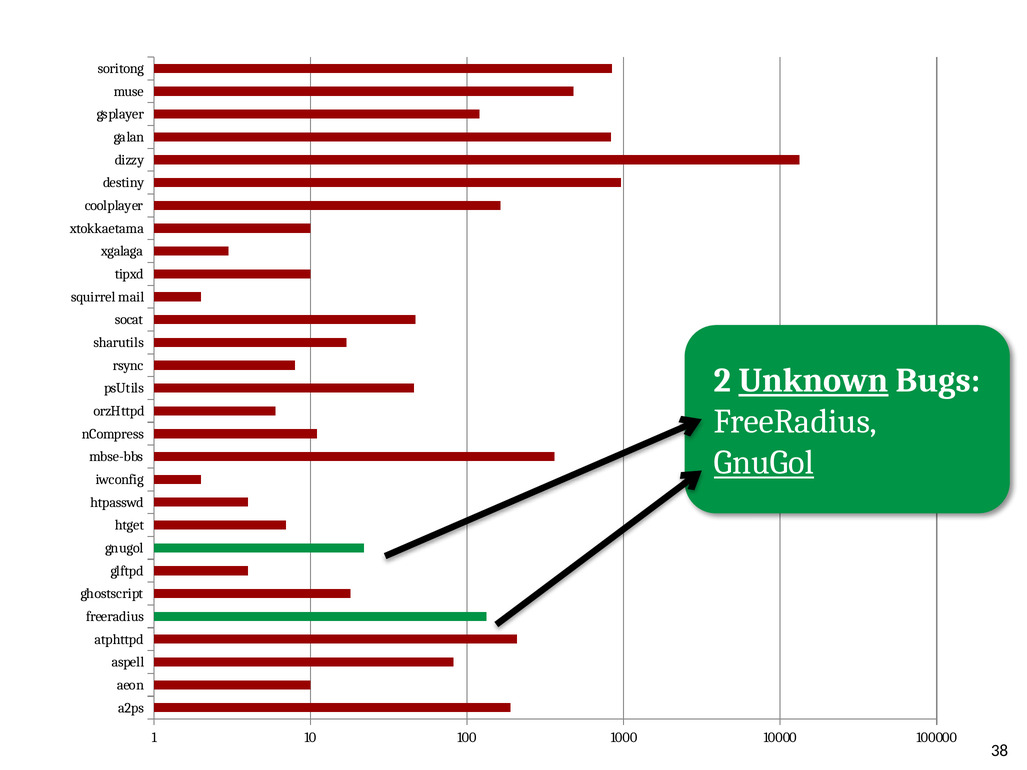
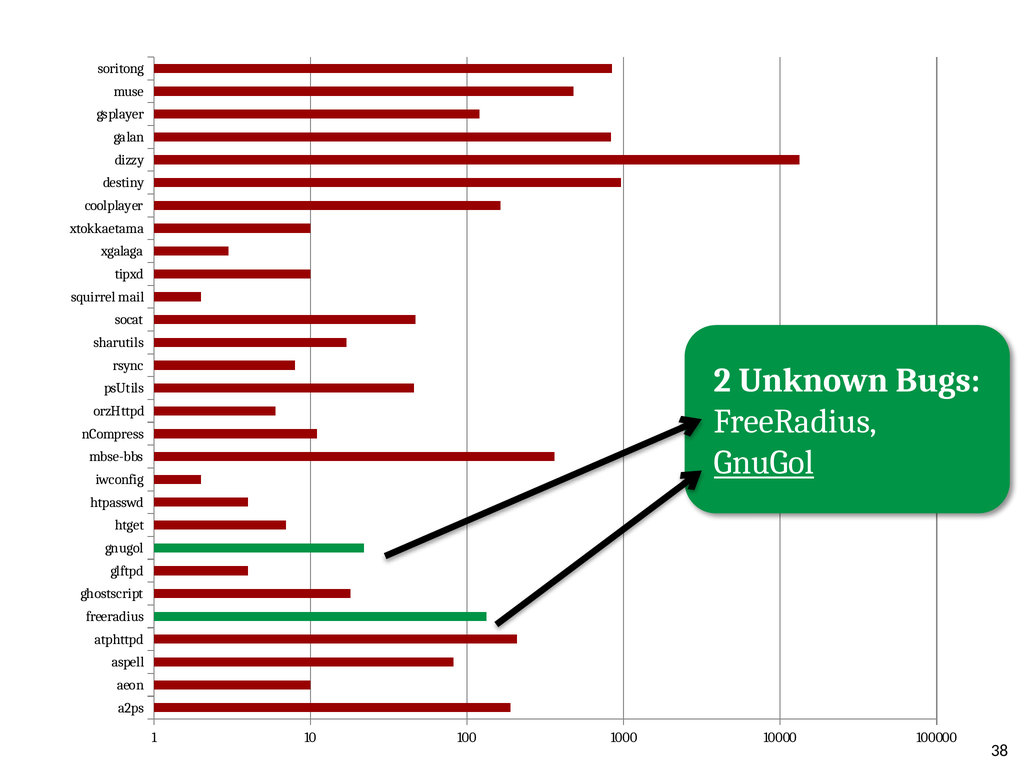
Unknown underline: present -> none
